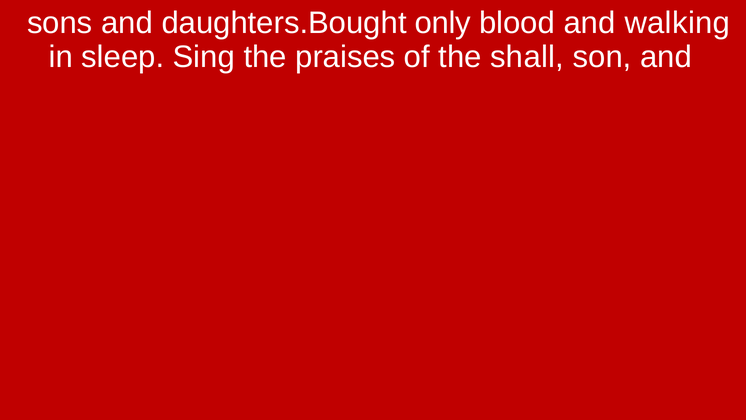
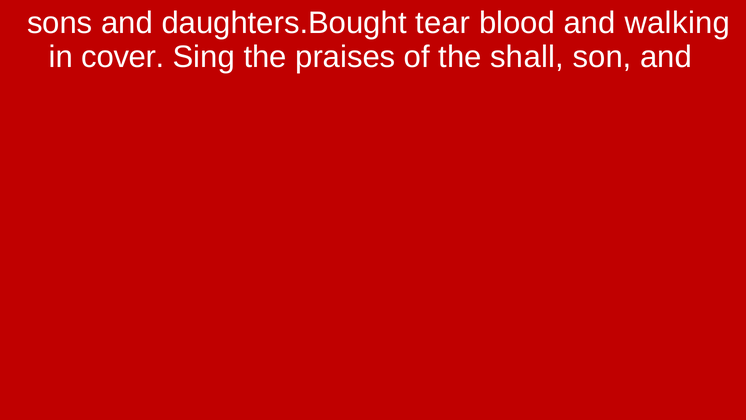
only: only -> tear
sleep: sleep -> cover
